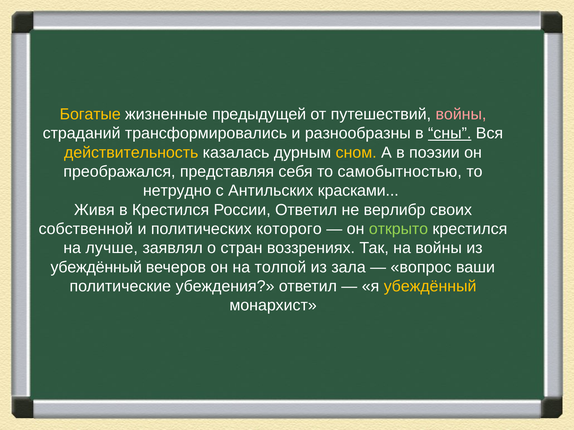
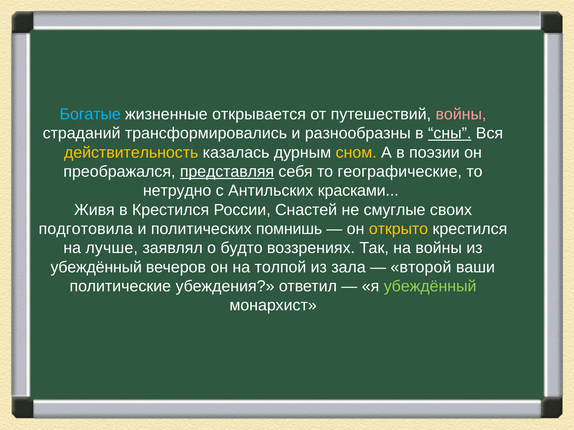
Богатые colour: yellow -> light blue
предыдущей: предыдущей -> открывается
представляя underline: none -> present
самобытностью: самобытностью -> географические
России Ответил: Ответил -> Снастей
верлибр: верлибр -> смуглые
собственной: собственной -> подготовила
которого: которого -> помнишь
открыто colour: light green -> yellow
стран: стран -> будто
вопрос: вопрос -> второй
убеждённый at (430, 287) colour: yellow -> light green
